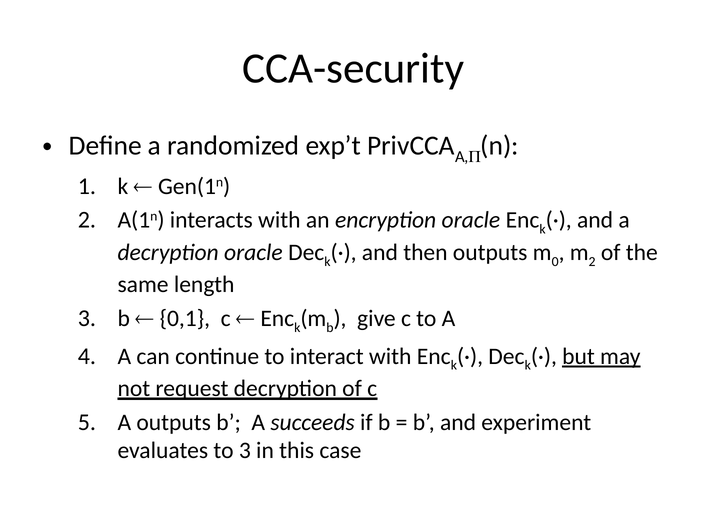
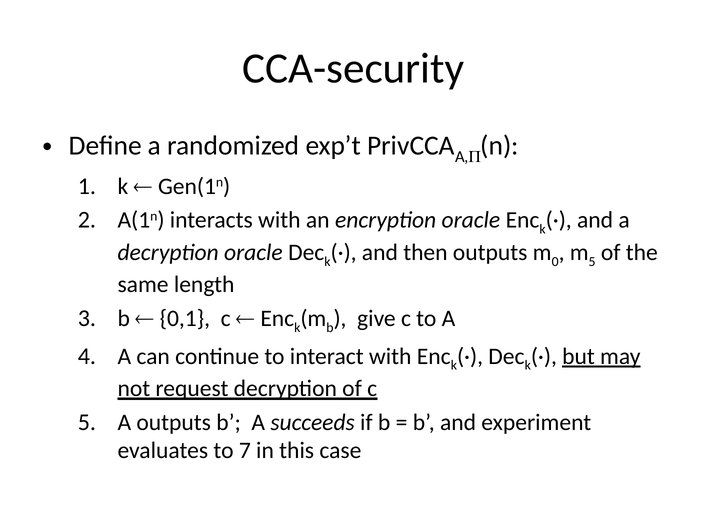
2 at (592, 261): 2 -> 5
to 3: 3 -> 7
